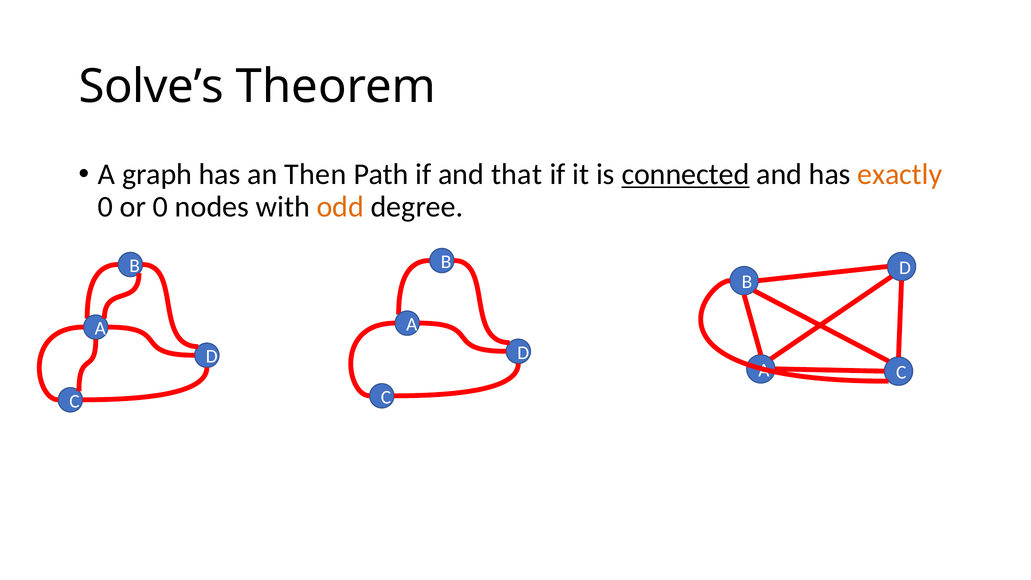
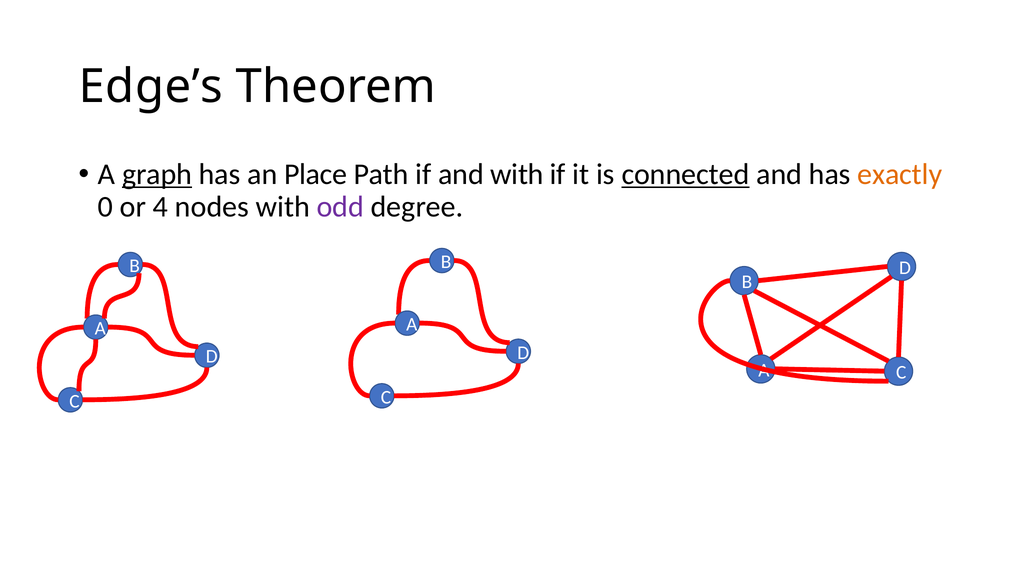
Solve’s: Solve’s -> Edge’s
graph underline: none -> present
Then: Then -> Place
and that: that -> with
or 0: 0 -> 4
odd colour: orange -> purple
